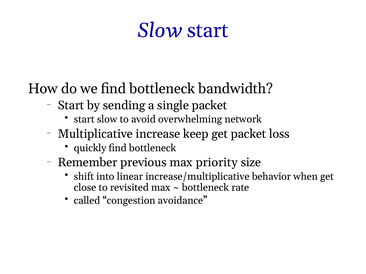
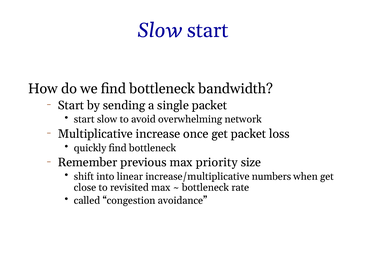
keep: keep -> once
behavior: behavior -> numbers
